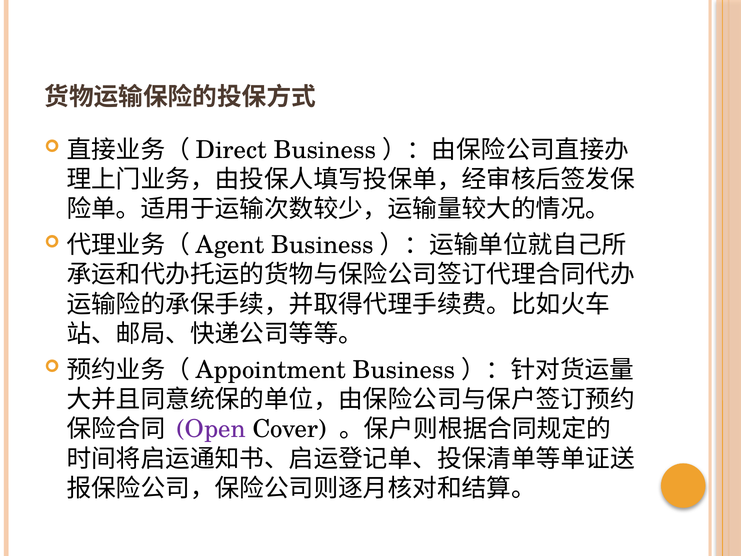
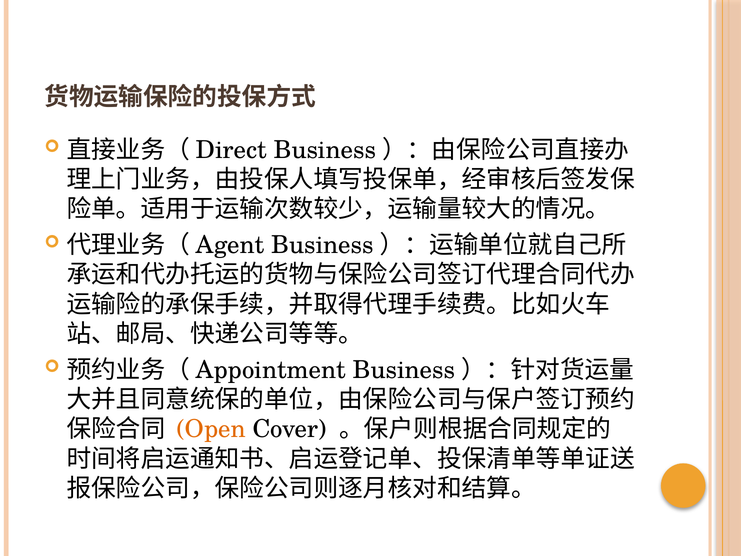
Open colour: purple -> orange
